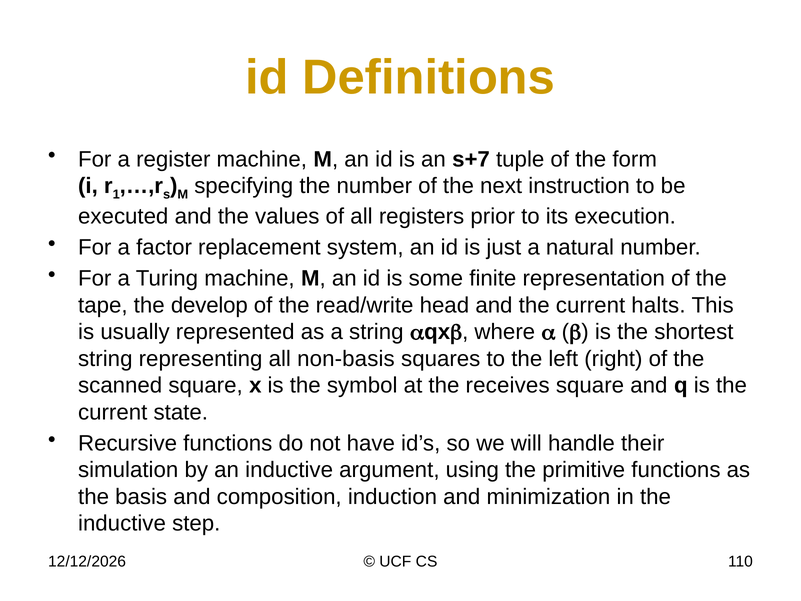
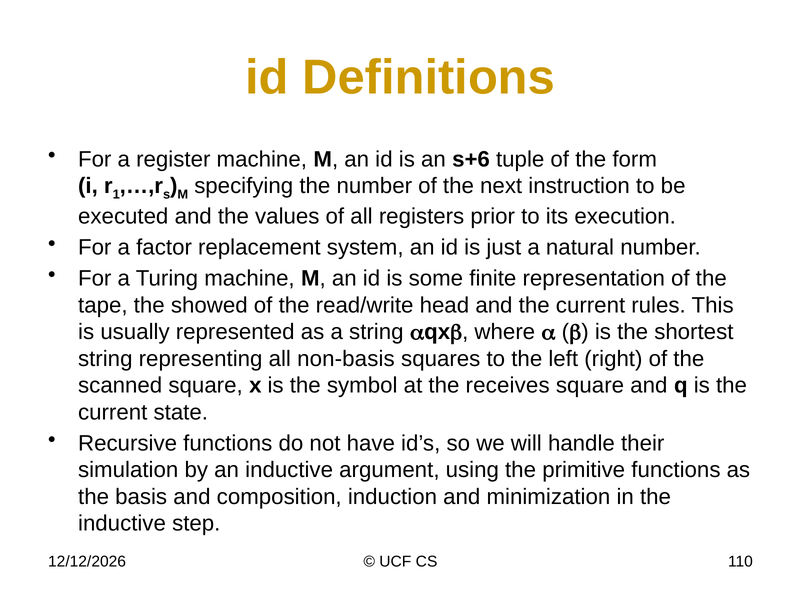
s+7: s+7 -> s+6
develop: develop -> showed
halts: halts -> rules
